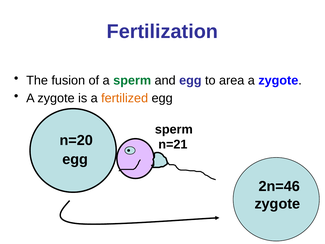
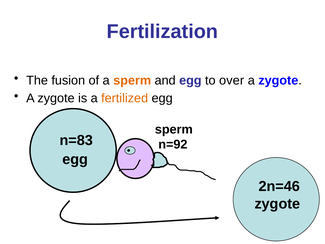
sperm at (132, 80) colour: green -> orange
area: area -> over
n=20: n=20 -> n=83
n=21: n=21 -> n=92
